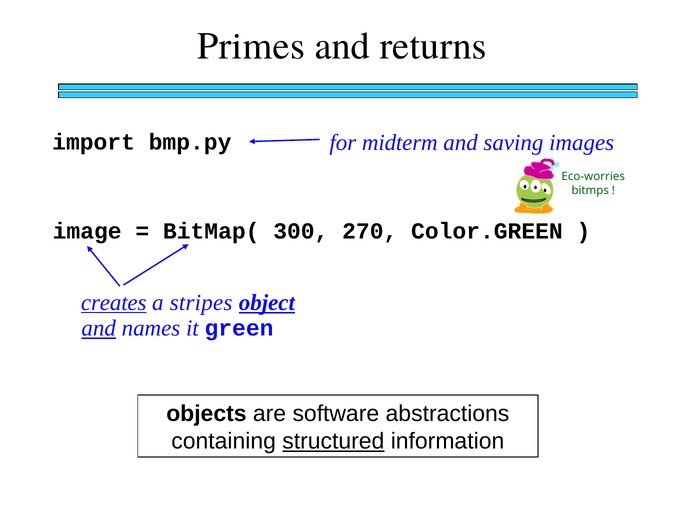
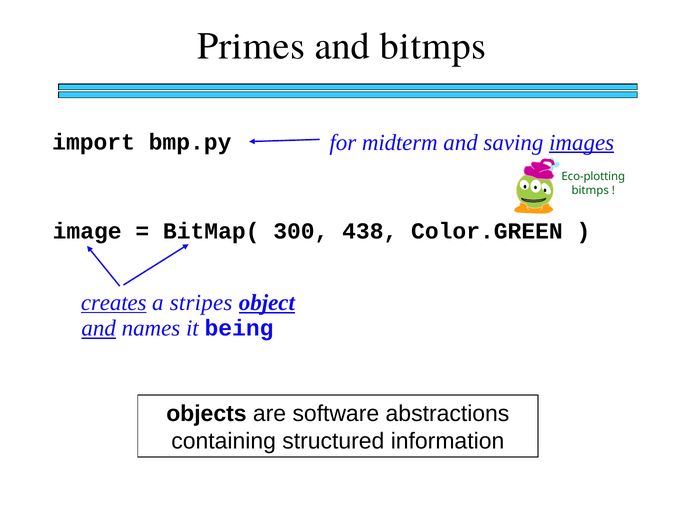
and returns: returns -> bitmps
images underline: none -> present
Eco-worries: Eco-worries -> Eco-plotting
270: 270 -> 438
green: green -> being
structured underline: present -> none
